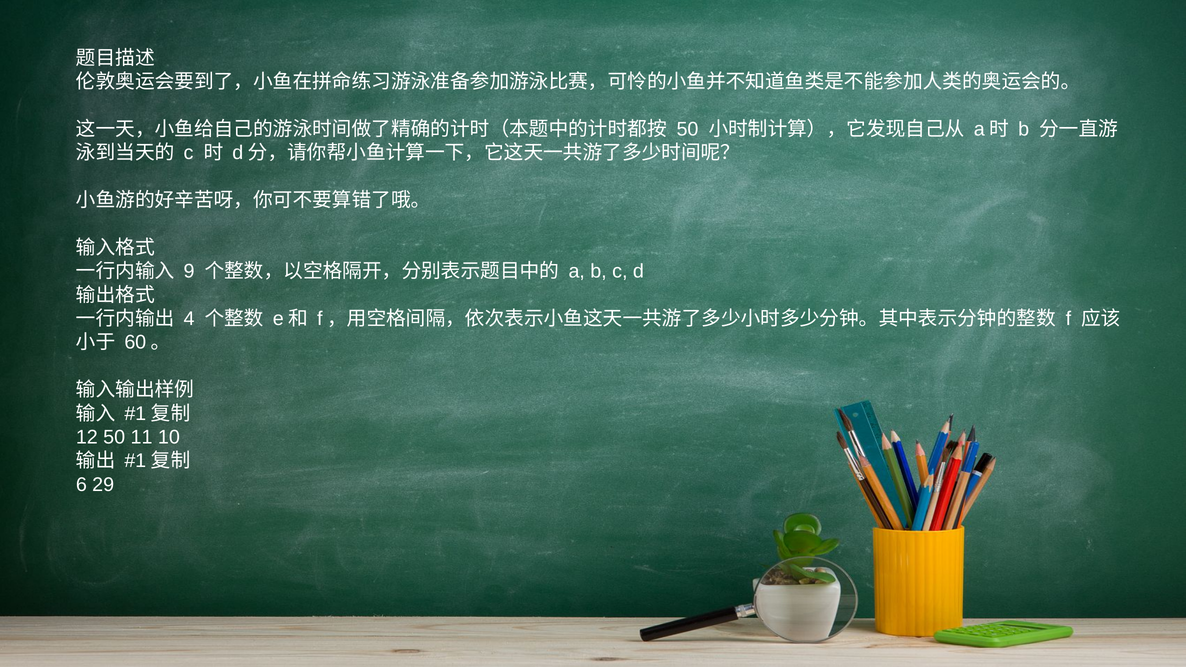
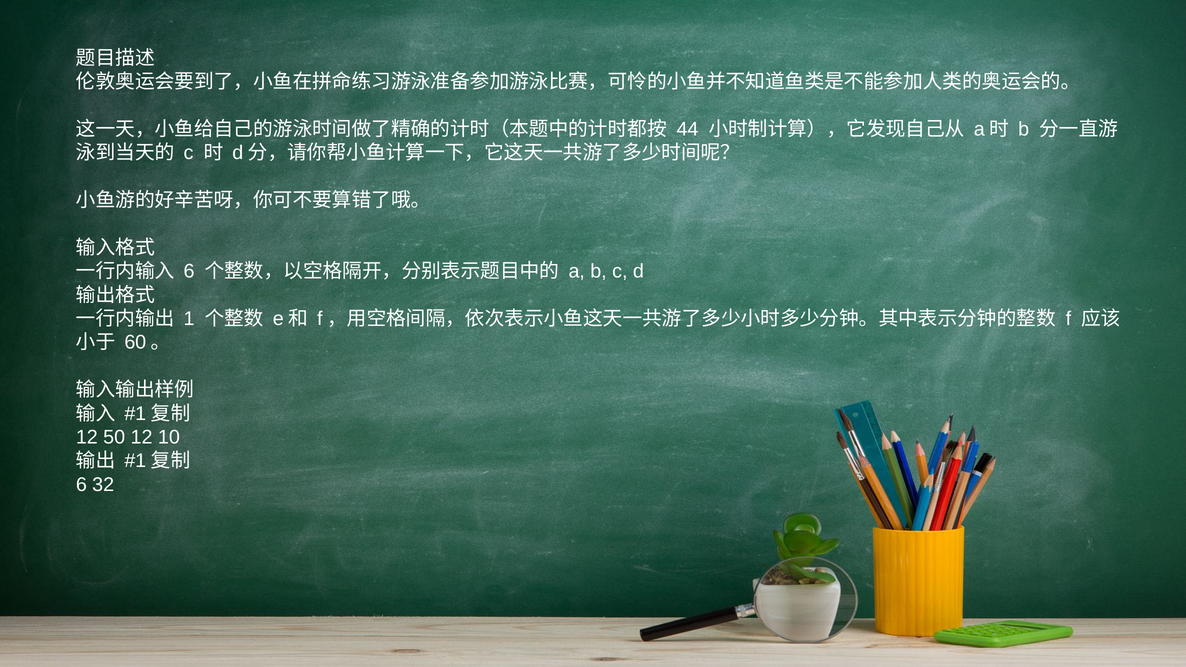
50 at (687, 129): 50 -> 44
9 at (189, 271): 9 -> 6
4: 4 -> 1
50 11: 11 -> 12
29: 29 -> 32
